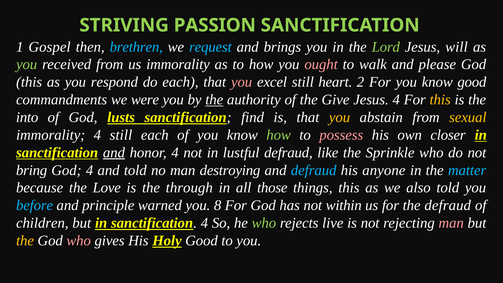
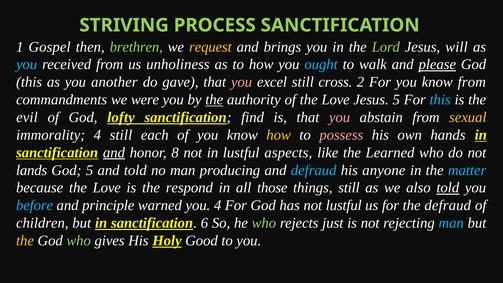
PASSION: PASSION -> PROCESS
brethren colour: light blue -> light green
request colour: light blue -> yellow
you at (27, 64) colour: light green -> light blue
us immorality: immorality -> unholiness
ought colour: pink -> light blue
please underline: none -> present
respond: respond -> another
do each: each -> gave
heart: heart -> cross
know good: good -> from
of the Give: Give -> Love
Jesus 4: 4 -> 5
this at (440, 100) colour: yellow -> light blue
into: into -> evil
lusts: lusts -> lofty
you at (340, 117) colour: yellow -> pink
how at (279, 135) colour: light green -> yellow
closer: closer -> hands
honor 4: 4 -> 8
lustful defraud: defraud -> aspects
Sprinkle: Sprinkle -> Learned
bring: bring -> lands
God 4: 4 -> 5
destroying: destroying -> producing
through: through -> respond
things this: this -> still
told at (448, 188) underline: none -> present
you 8: 8 -> 4
not within: within -> lustful
sanctification 4: 4 -> 6
live: live -> just
man at (451, 223) colour: pink -> light blue
who at (79, 241) colour: pink -> light green
